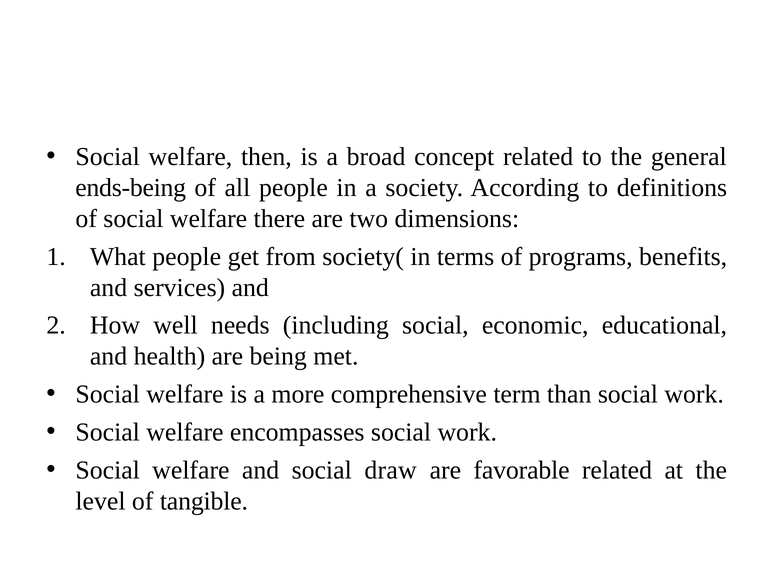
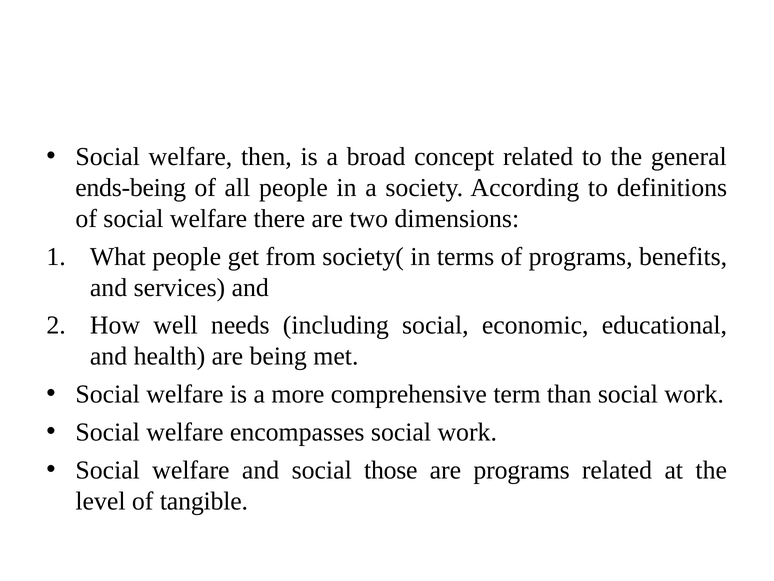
draw: draw -> those
are favorable: favorable -> programs
